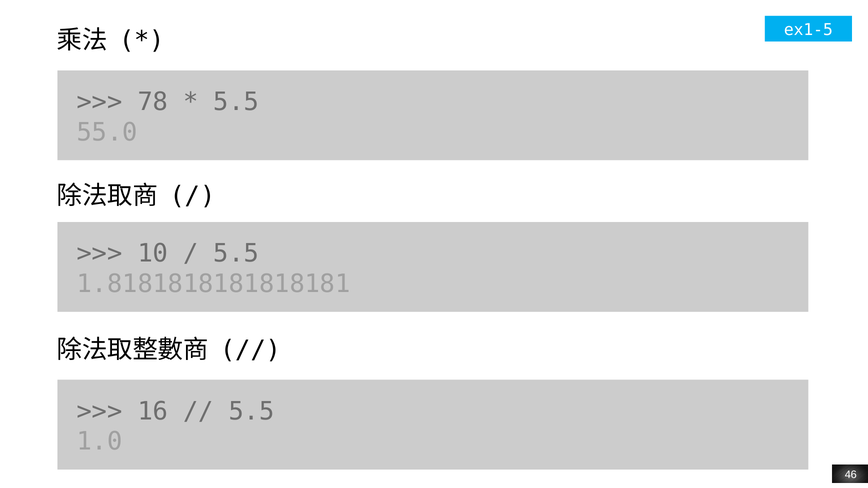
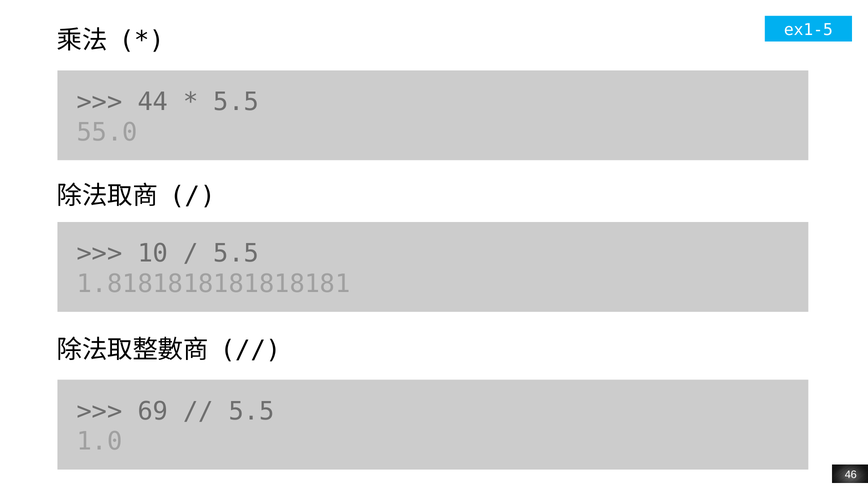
78: 78 -> 44
16: 16 -> 69
